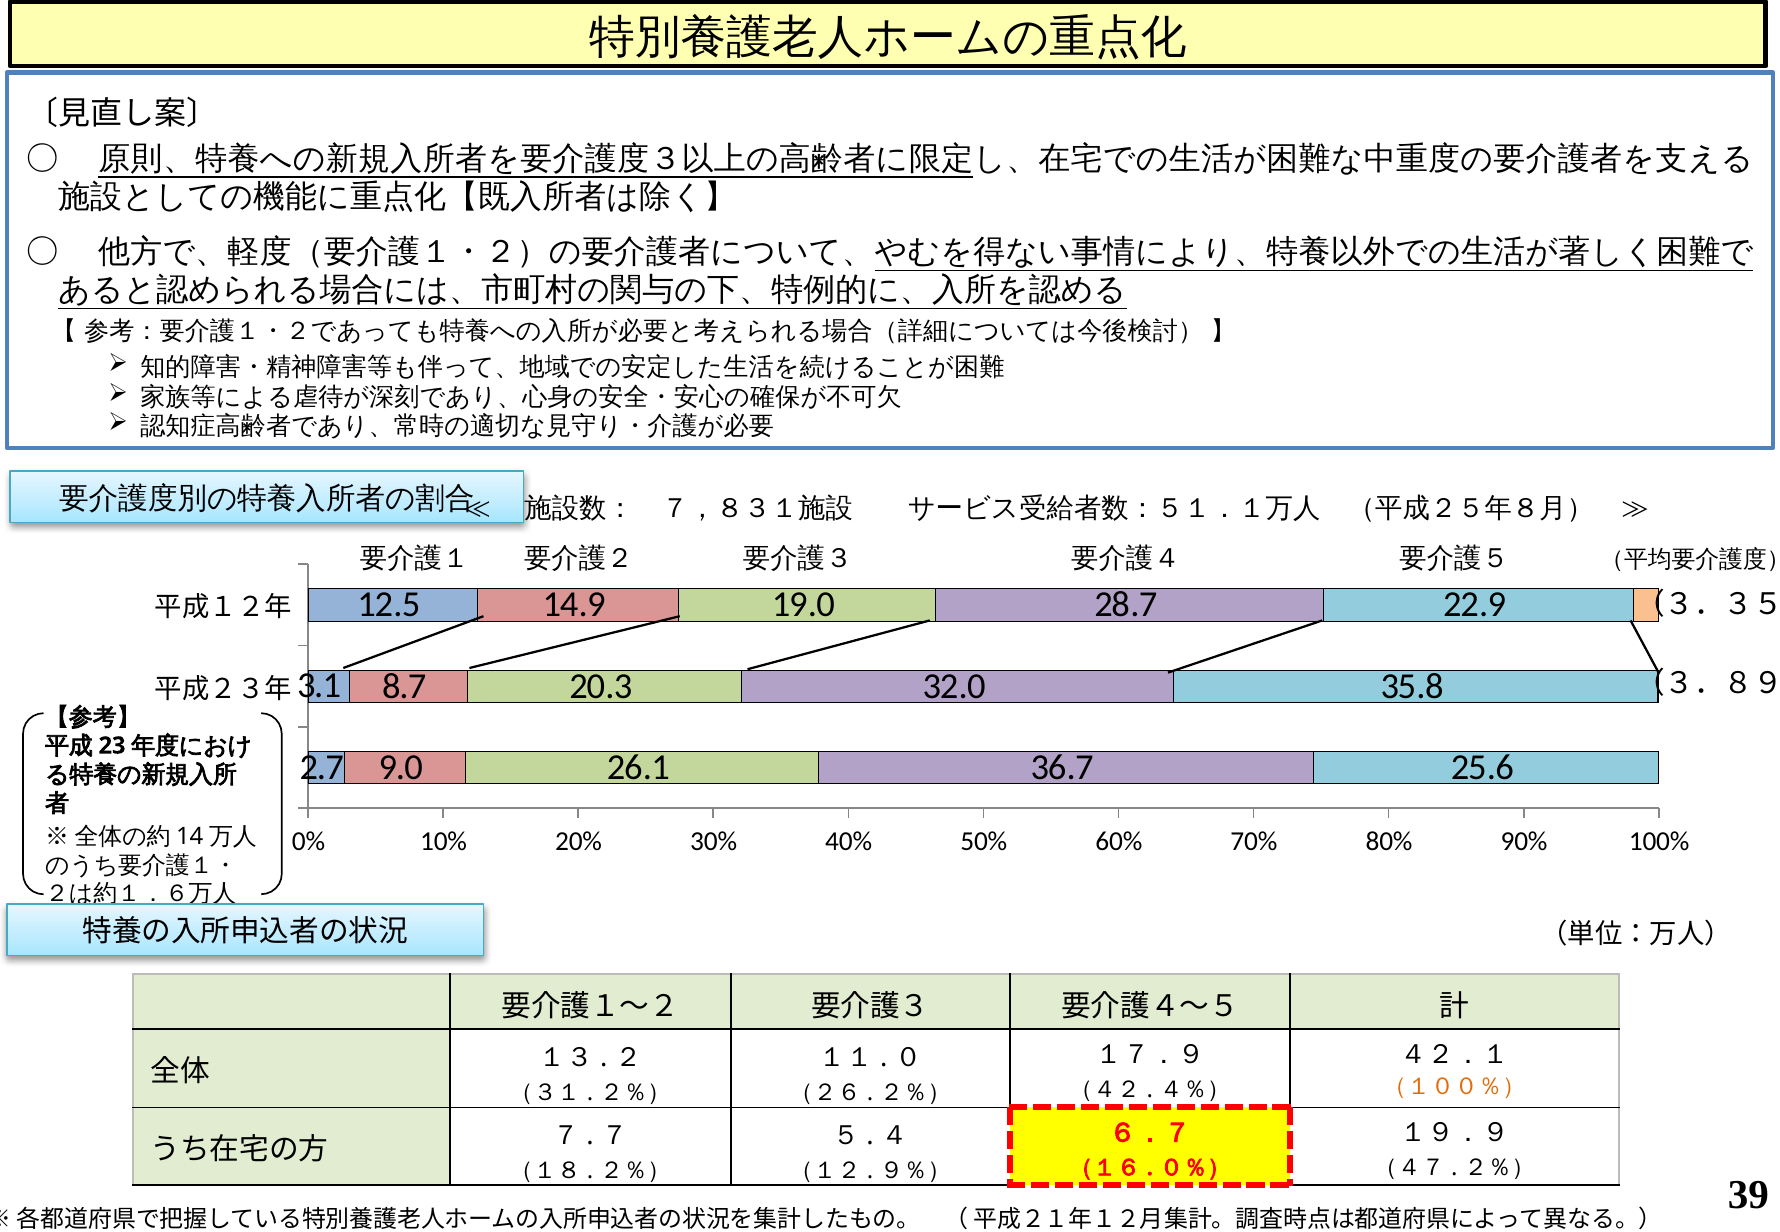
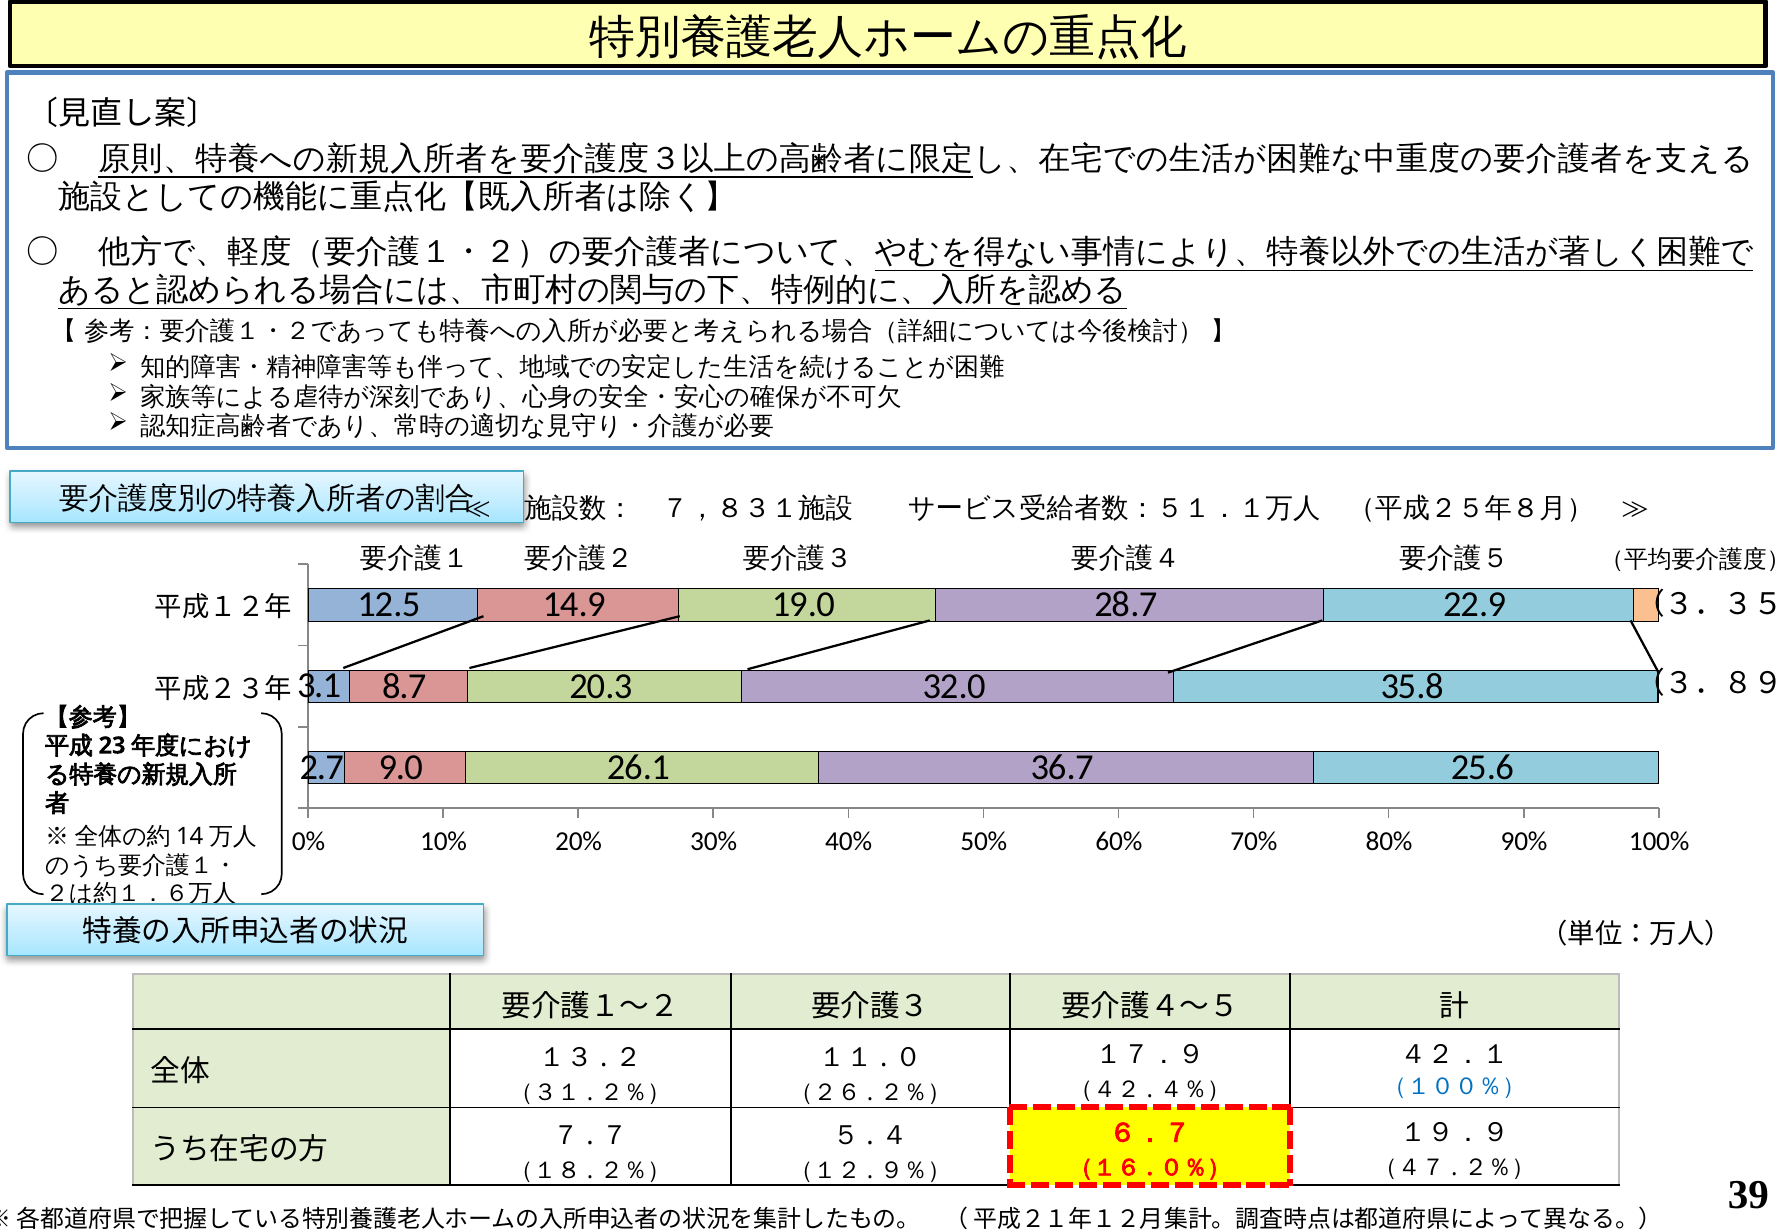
（１００％） colour: orange -> blue
